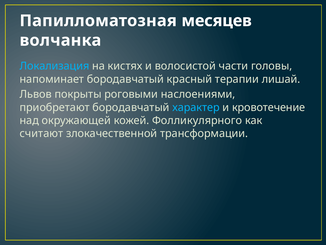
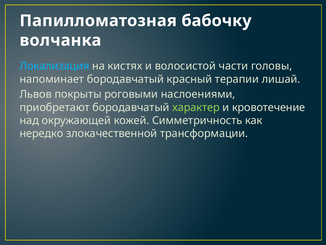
месяцев: месяцев -> бабочку
характер colour: light blue -> light green
Фолликулярного: Фолликулярного -> Симметричность
считают: считают -> нередко
